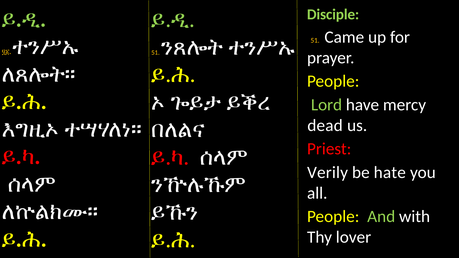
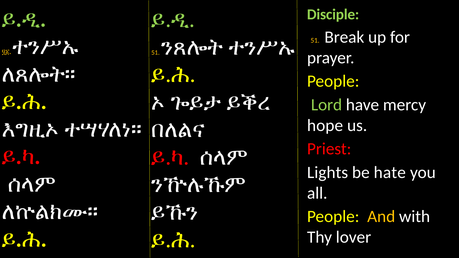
Came: Came -> Break
dead: dead -> hope
Verily: Verily -> Lights
And colour: light green -> yellow
